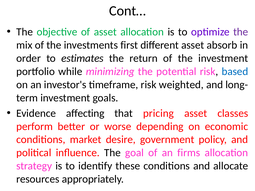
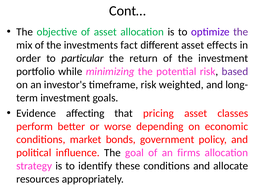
first: first -> fact
absorb: absorb -> effects
estimates: estimates -> particular
based colour: blue -> purple
desire: desire -> bonds
